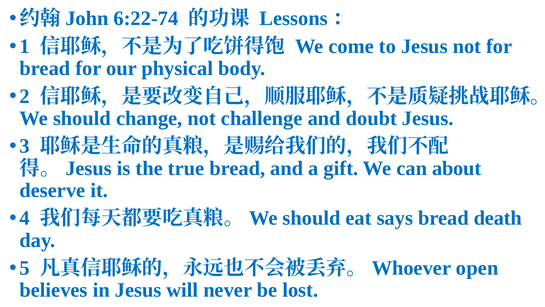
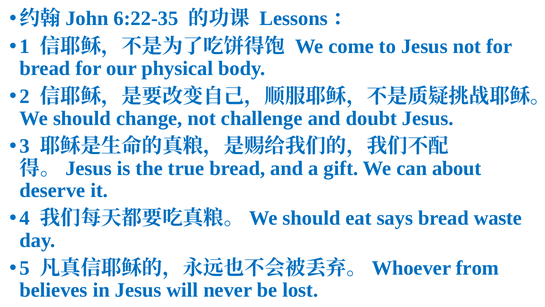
6:22-74: 6:22-74 -> 6:22-35
death: death -> waste
open: open -> from
